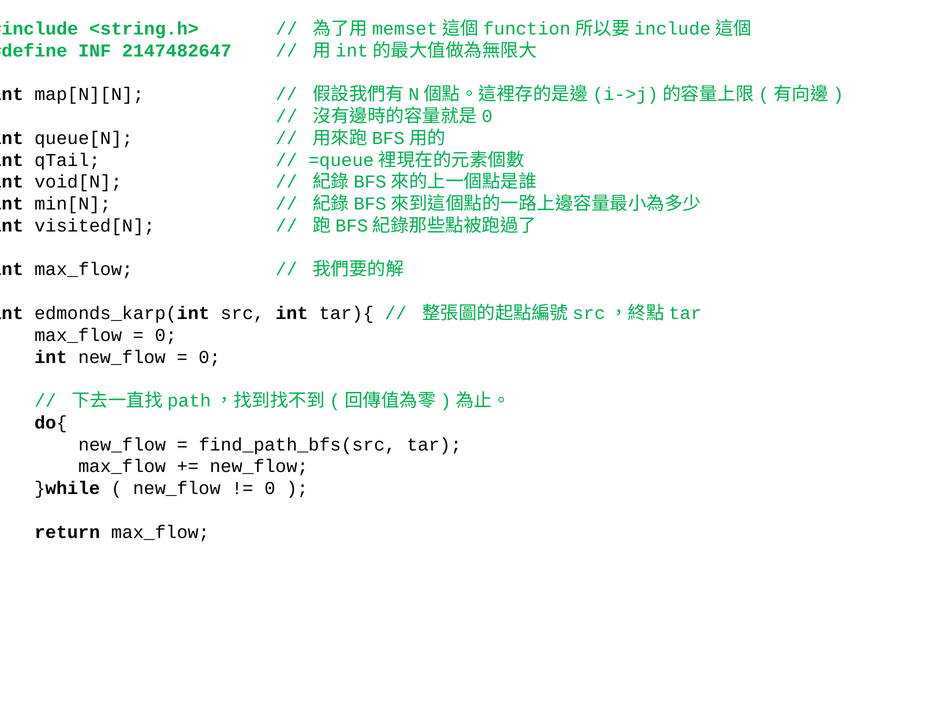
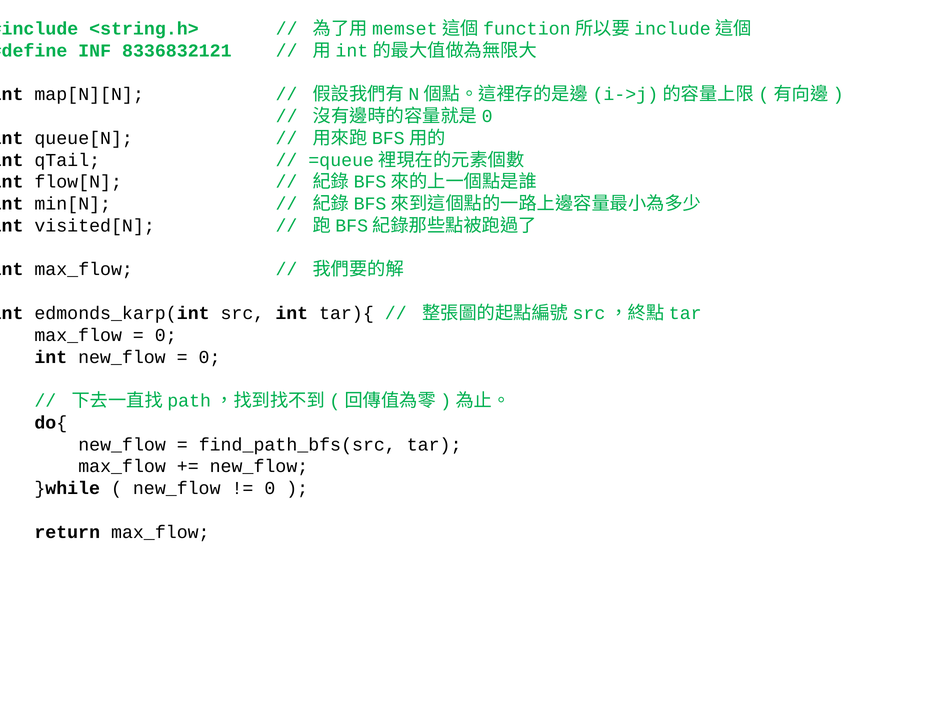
2147482647: 2147482647 -> 8336832121
void[N: void[N -> flow[N
